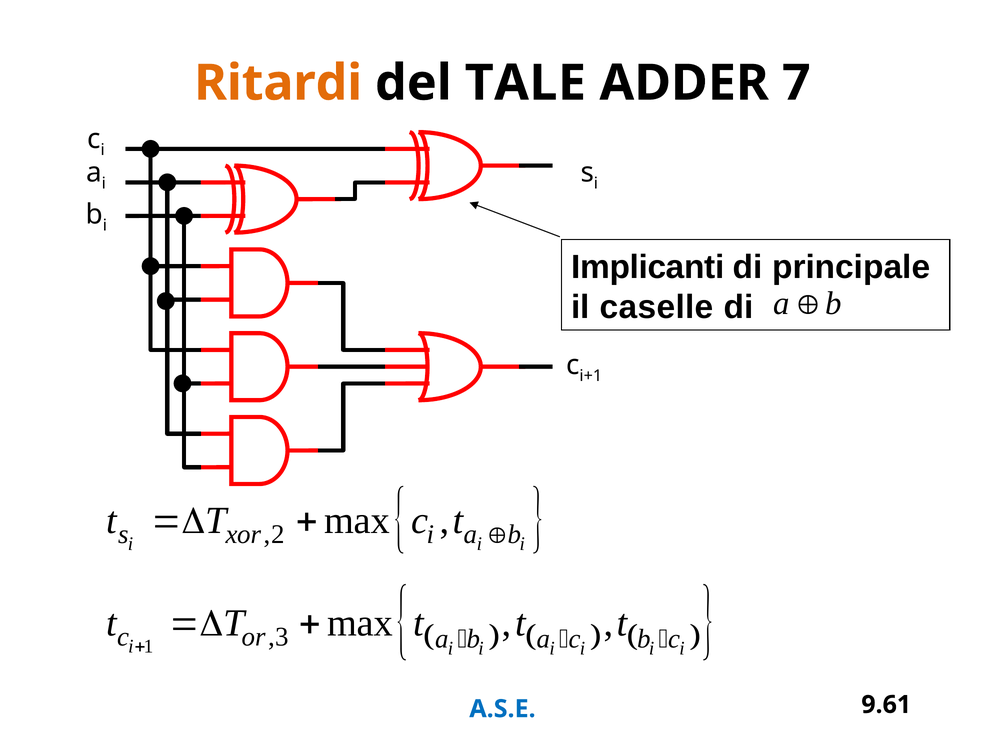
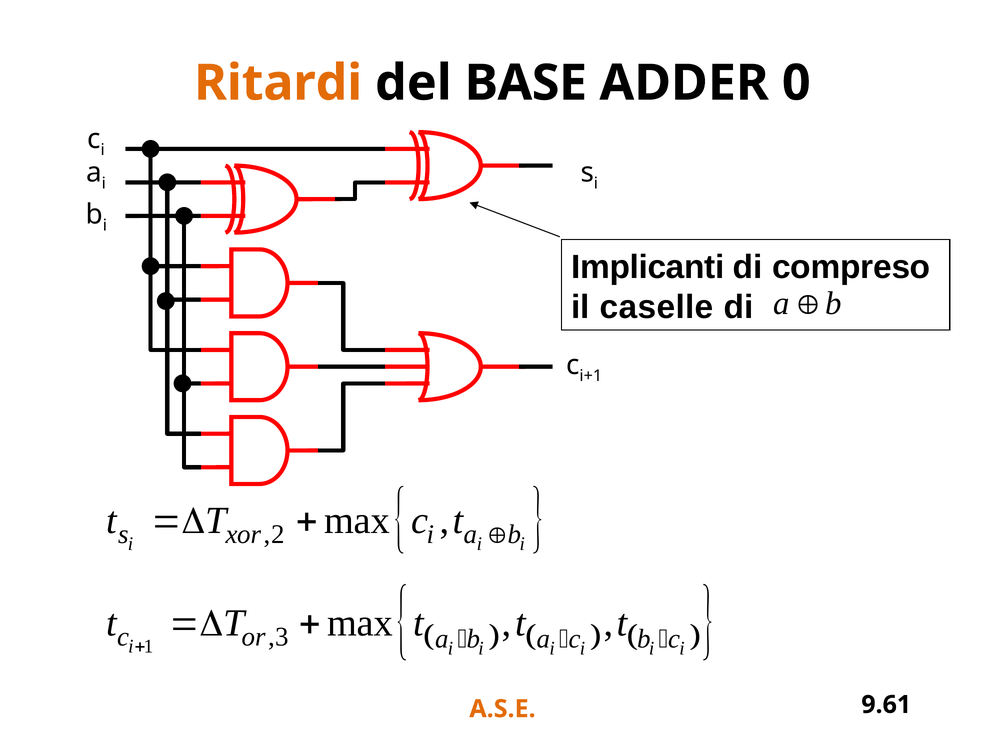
TALE: TALE -> BASE
7: 7 -> 0
principale: principale -> compreso
A.S.E colour: blue -> orange
